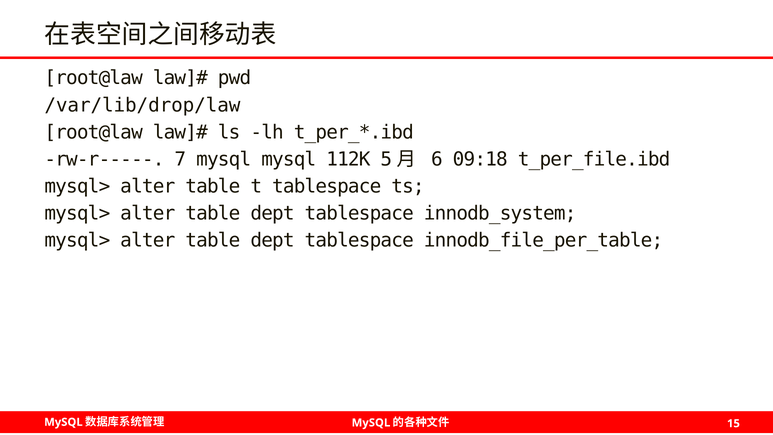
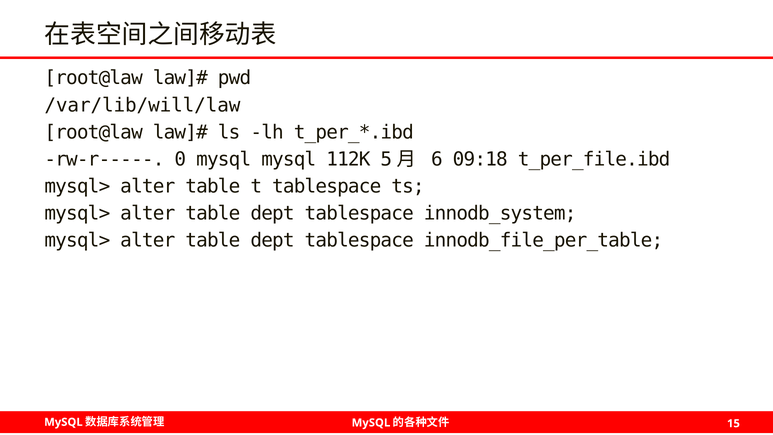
/var/lib/drop/law: /var/lib/drop/law -> /var/lib/will/law
7: 7 -> 0
